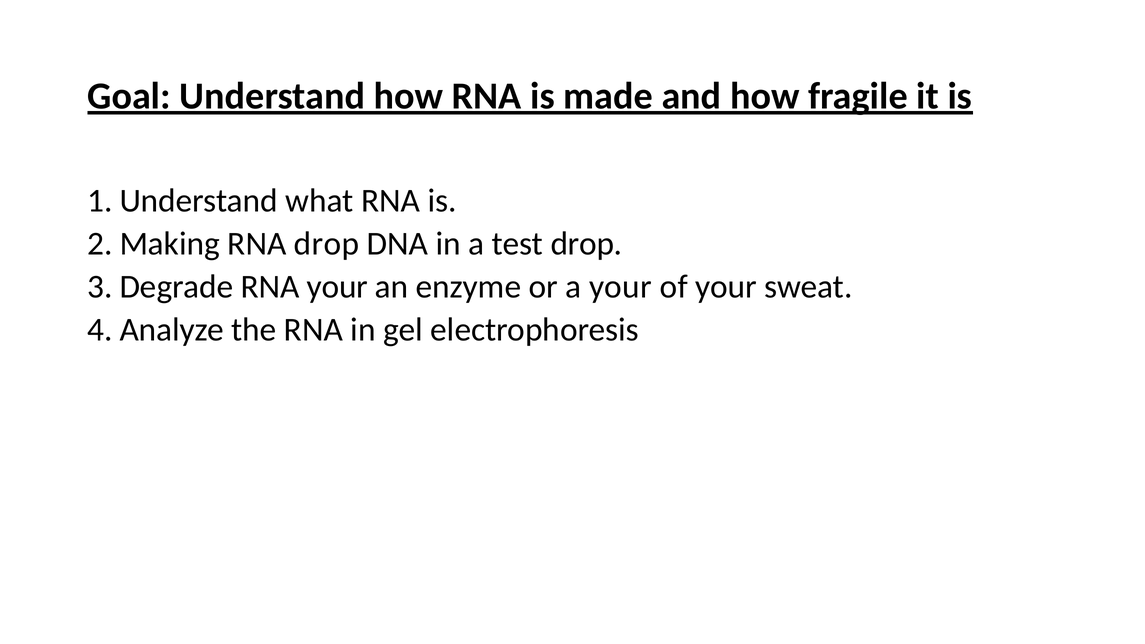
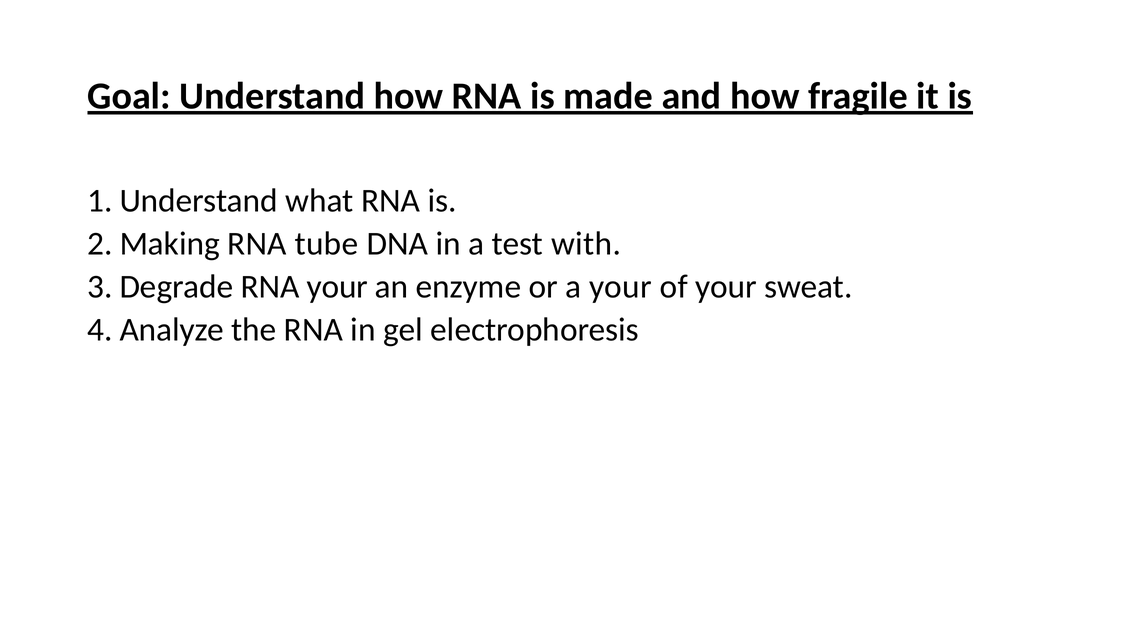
RNA drop: drop -> tube
test drop: drop -> with
